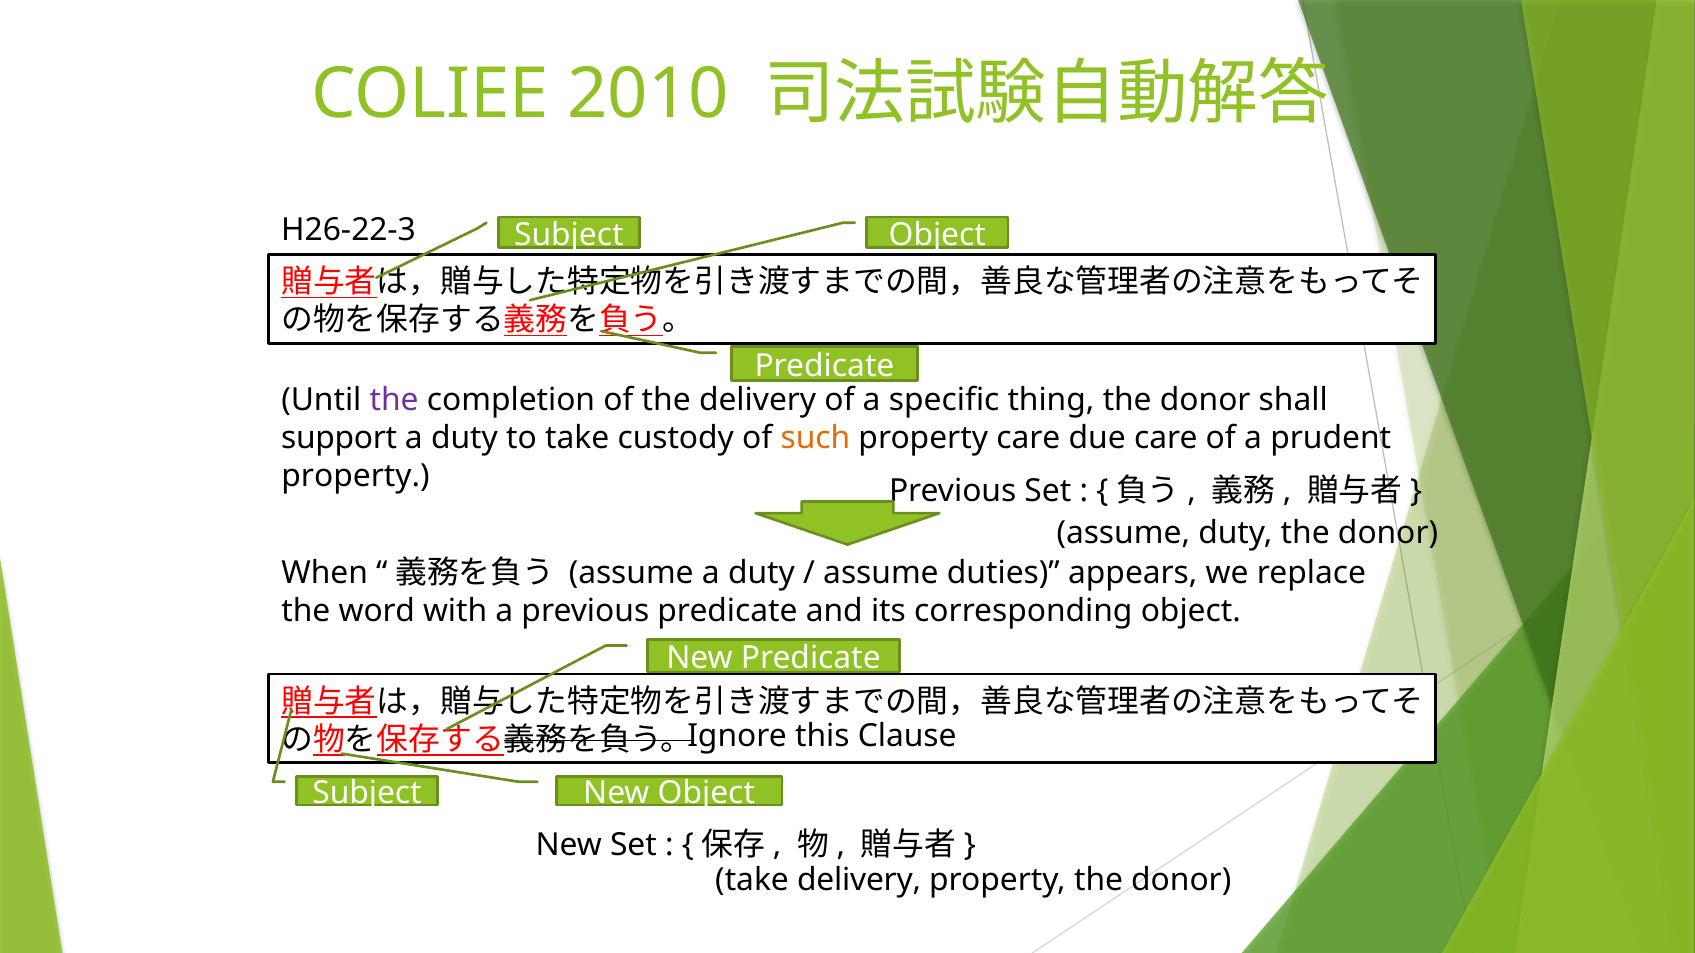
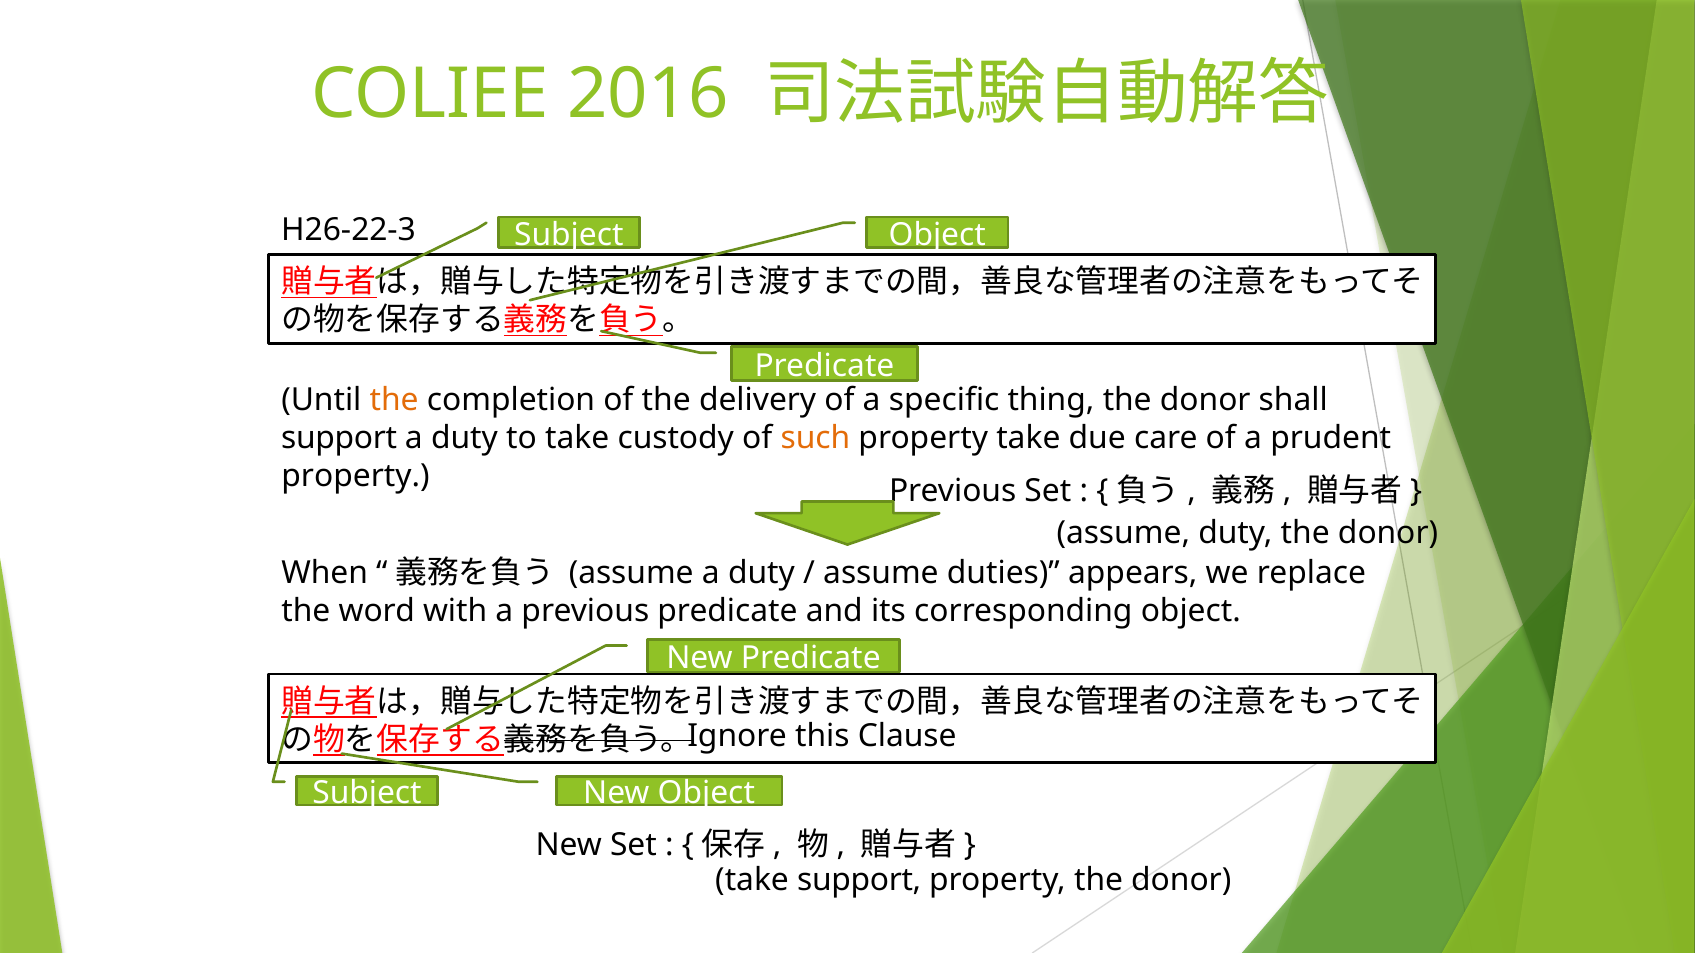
2010: 2010 -> 2016
the at (394, 400) colour: purple -> orange
property care: care -> take
take delivery: delivery -> support
